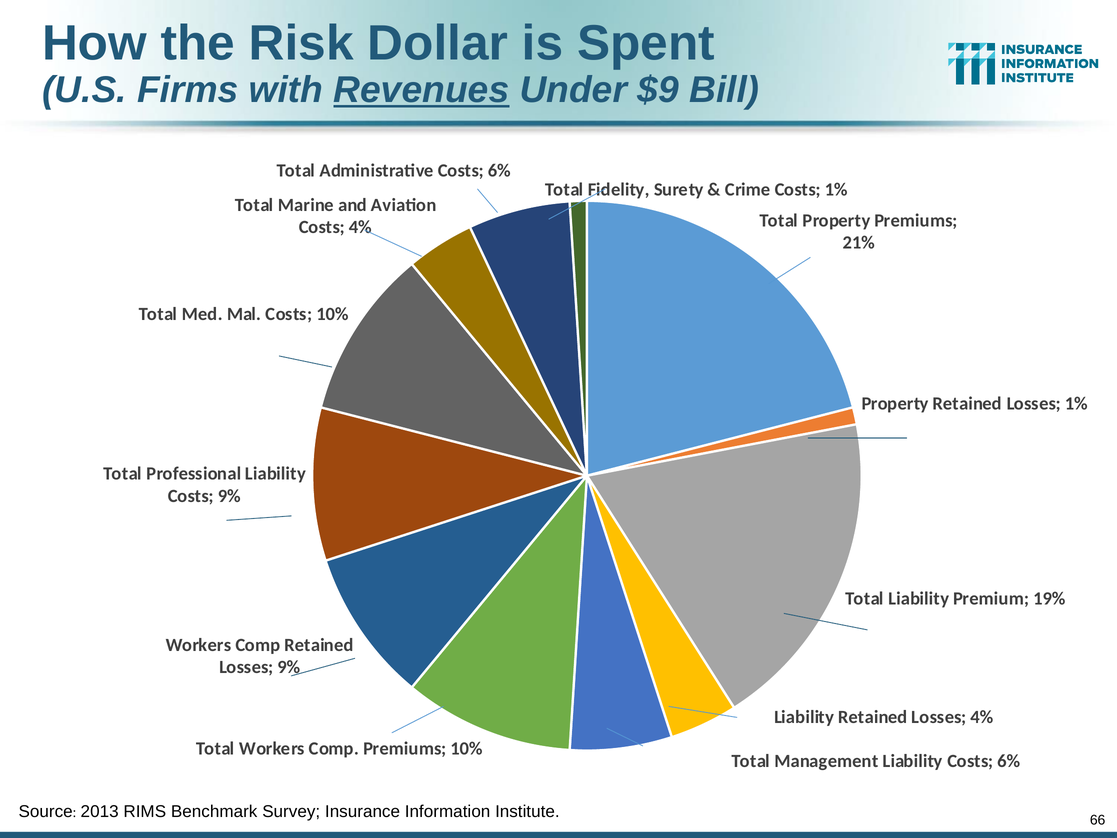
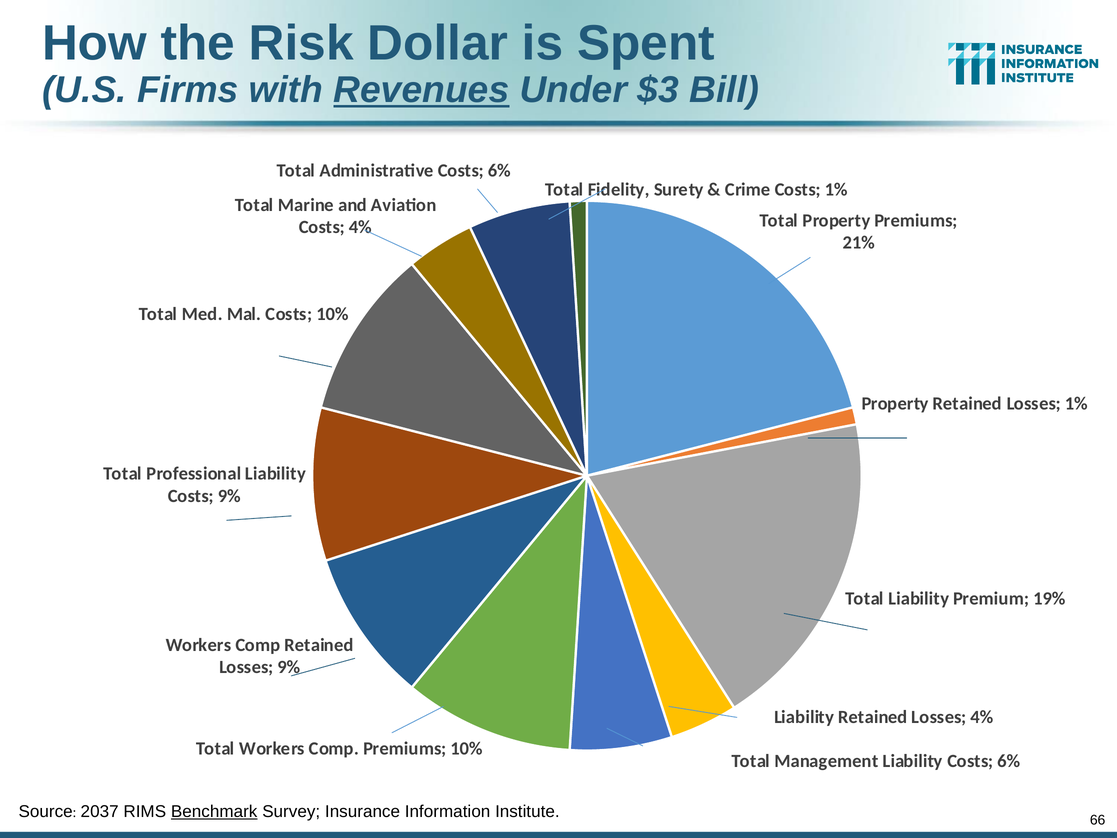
$9: $9 -> $3
2013: 2013 -> 2037
Benchmark underline: none -> present
